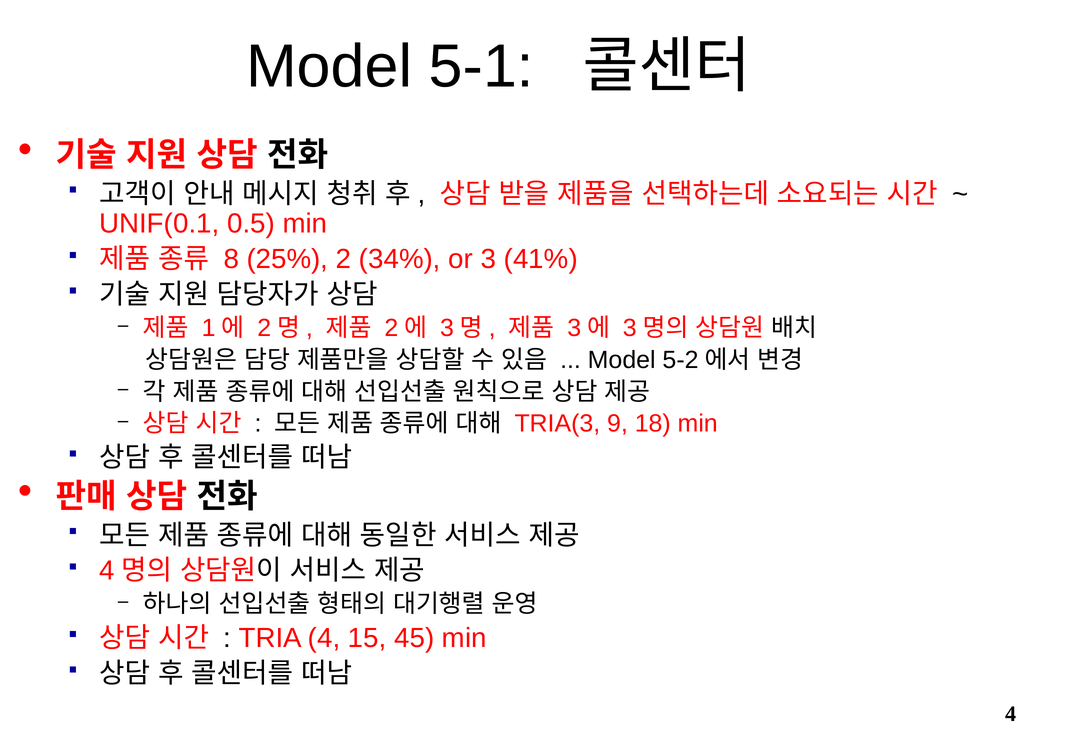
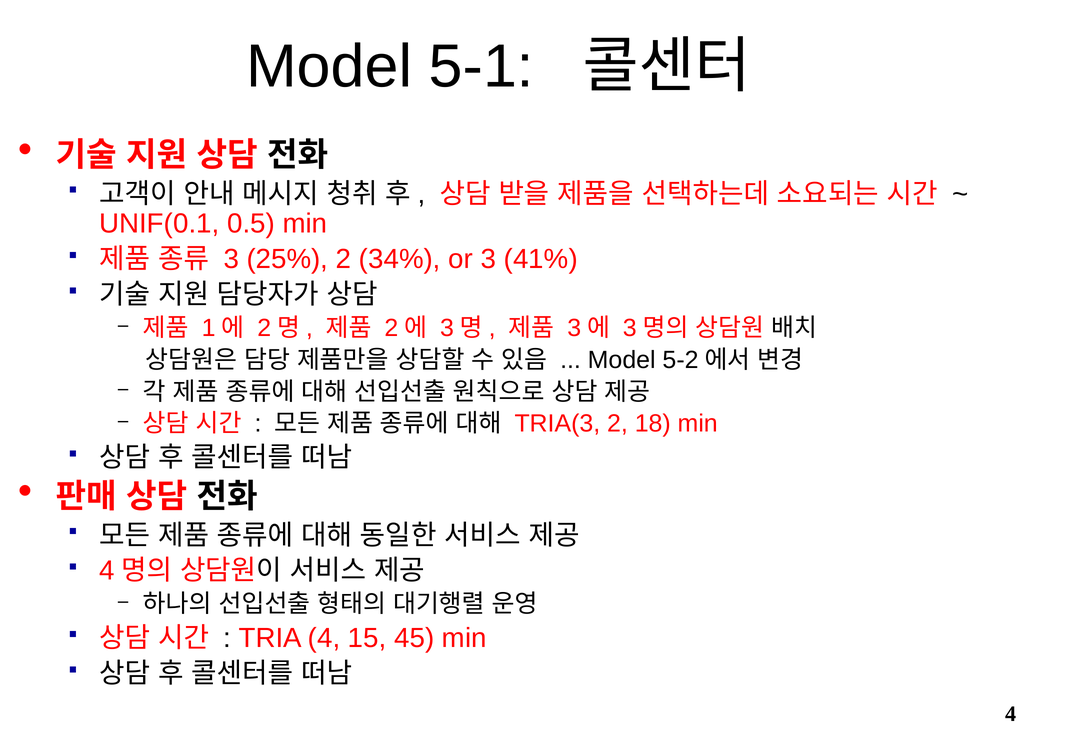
8 at (231, 259): 8 -> 3
TRIA(3 9: 9 -> 2
